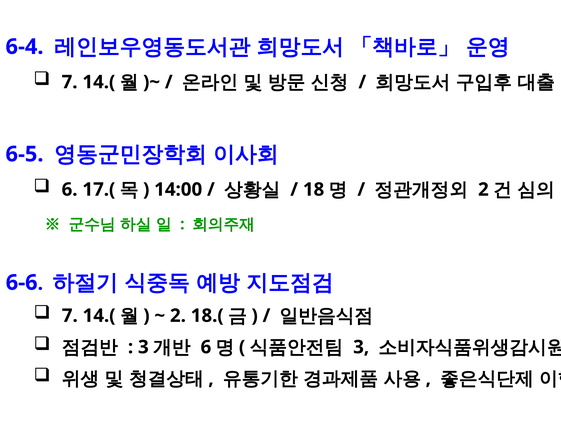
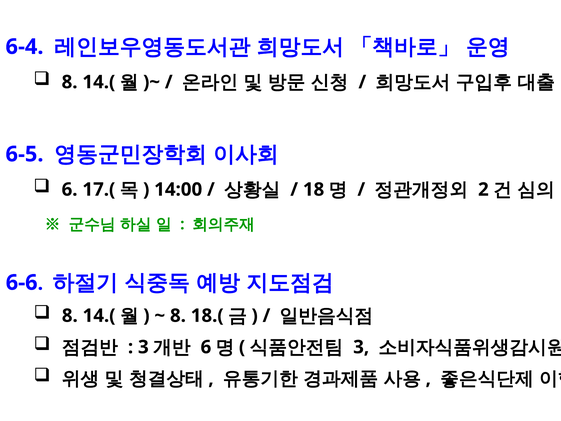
7 at (70, 82): 7 -> 8
7 at (70, 315): 7 -> 8
2 at (178, 315): 2 -> 8
